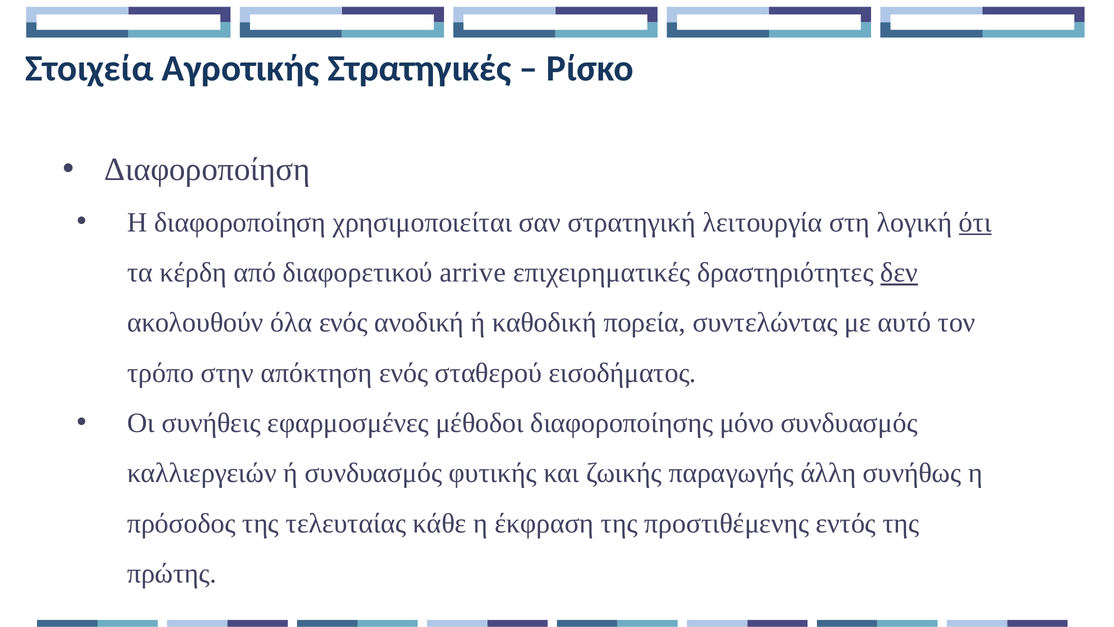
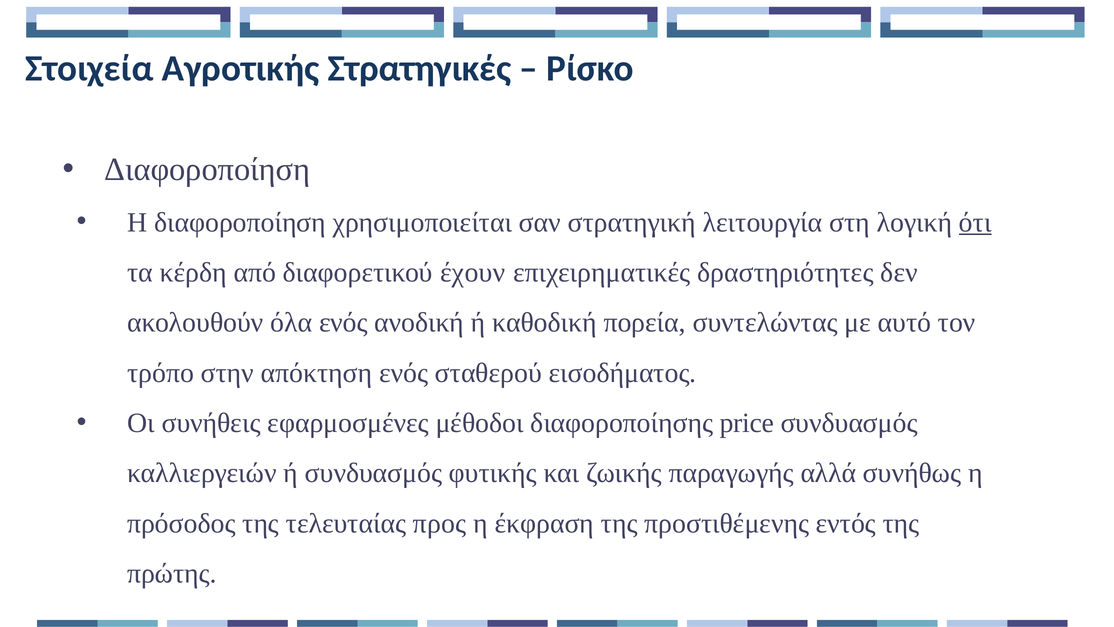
arrive: arrive -> έχουν
δεν underline: present -> none
μόνο: μόνο -> price
άλλη: άλλη -> αλλά
κάθε: κάθε -> προς
